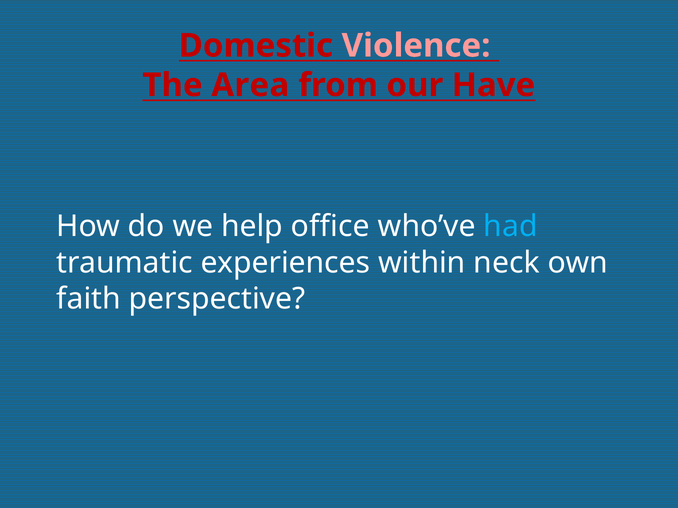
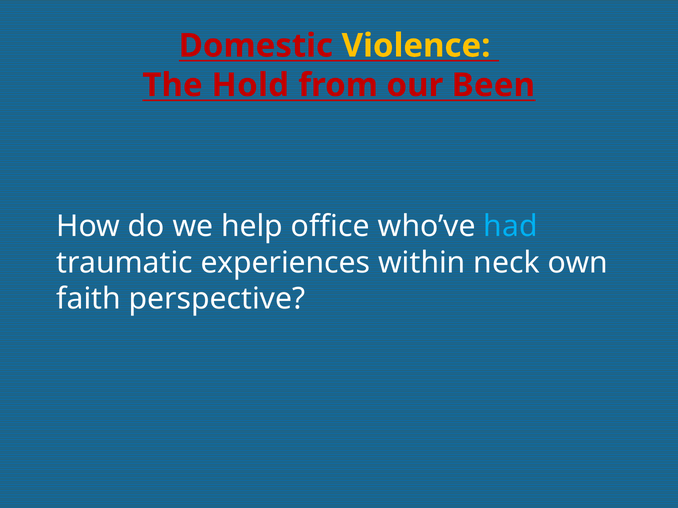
Violence colour: pink -> yellow
Area: Area -> Hold
Have: Have -> Been
